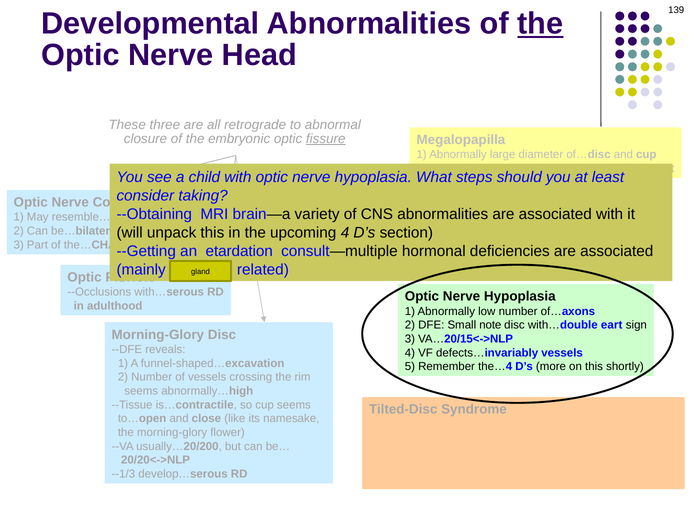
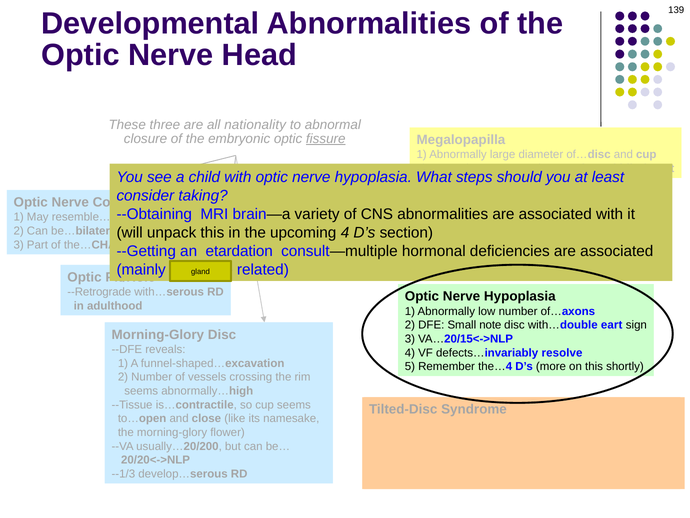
the at (540, 24) underline: present -> none
retrograde: retrograde -> nationality
--Occlusions: --Occlusions -> --Retrograde
defects…invariably vessels: vessels -> resolve
